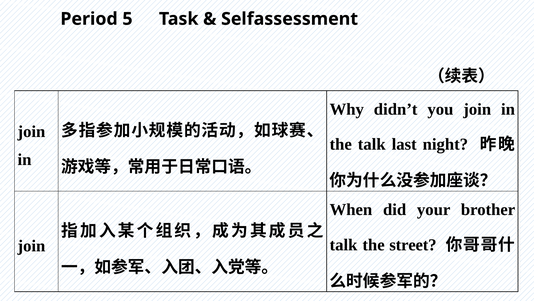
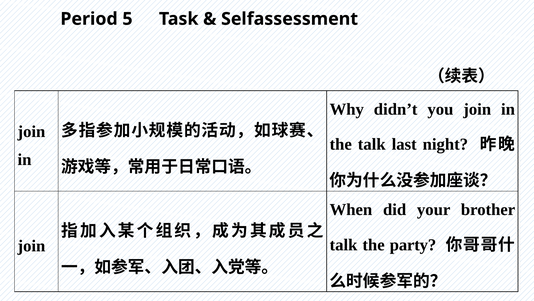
street: street -> party
